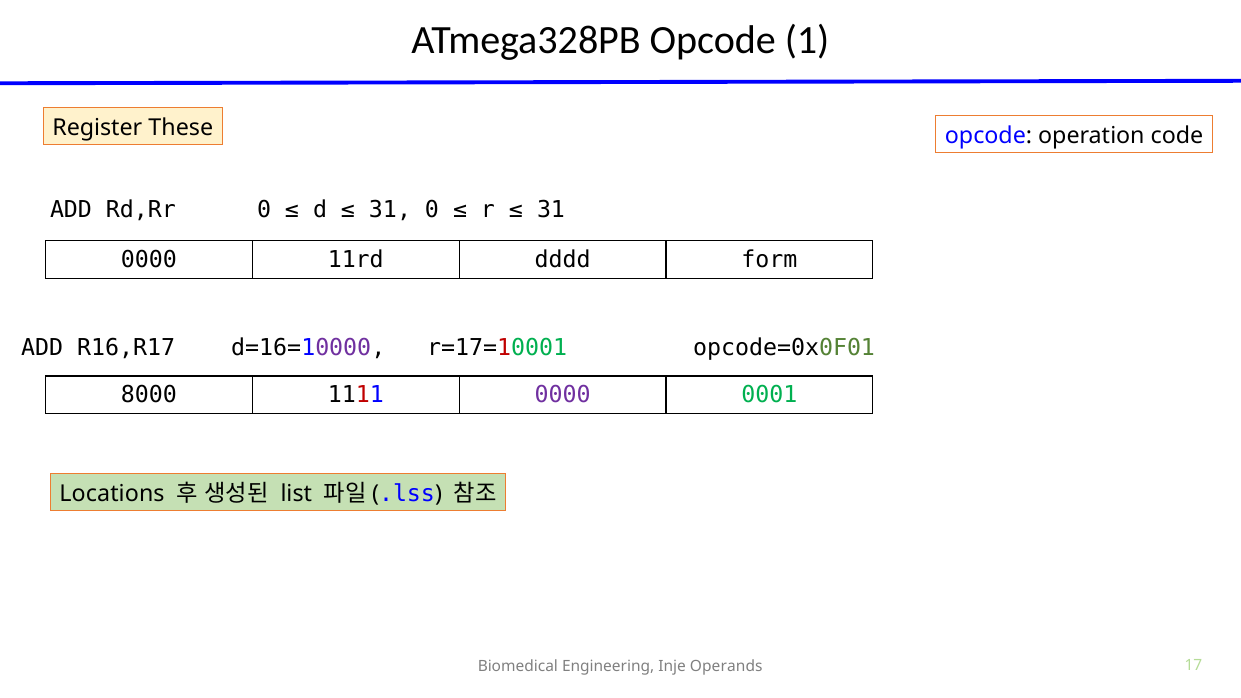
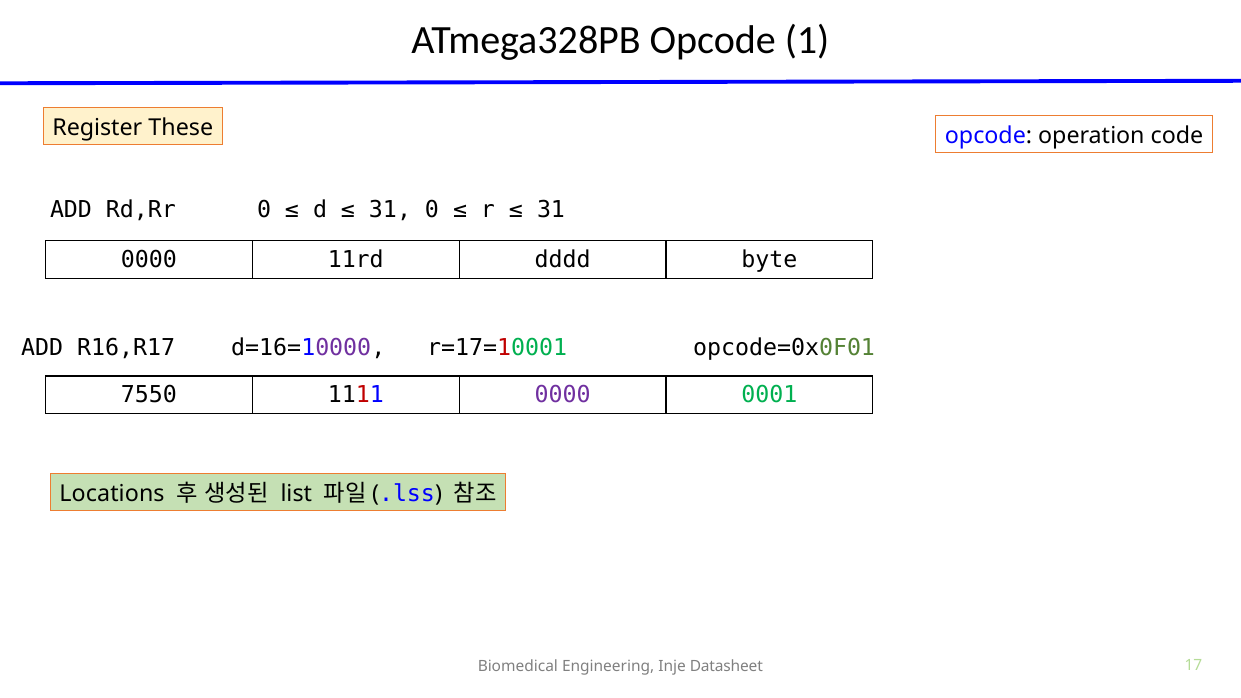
form: form -> byte
8000: 8000 -> 7550
Operands: Operands -> Datasheet
